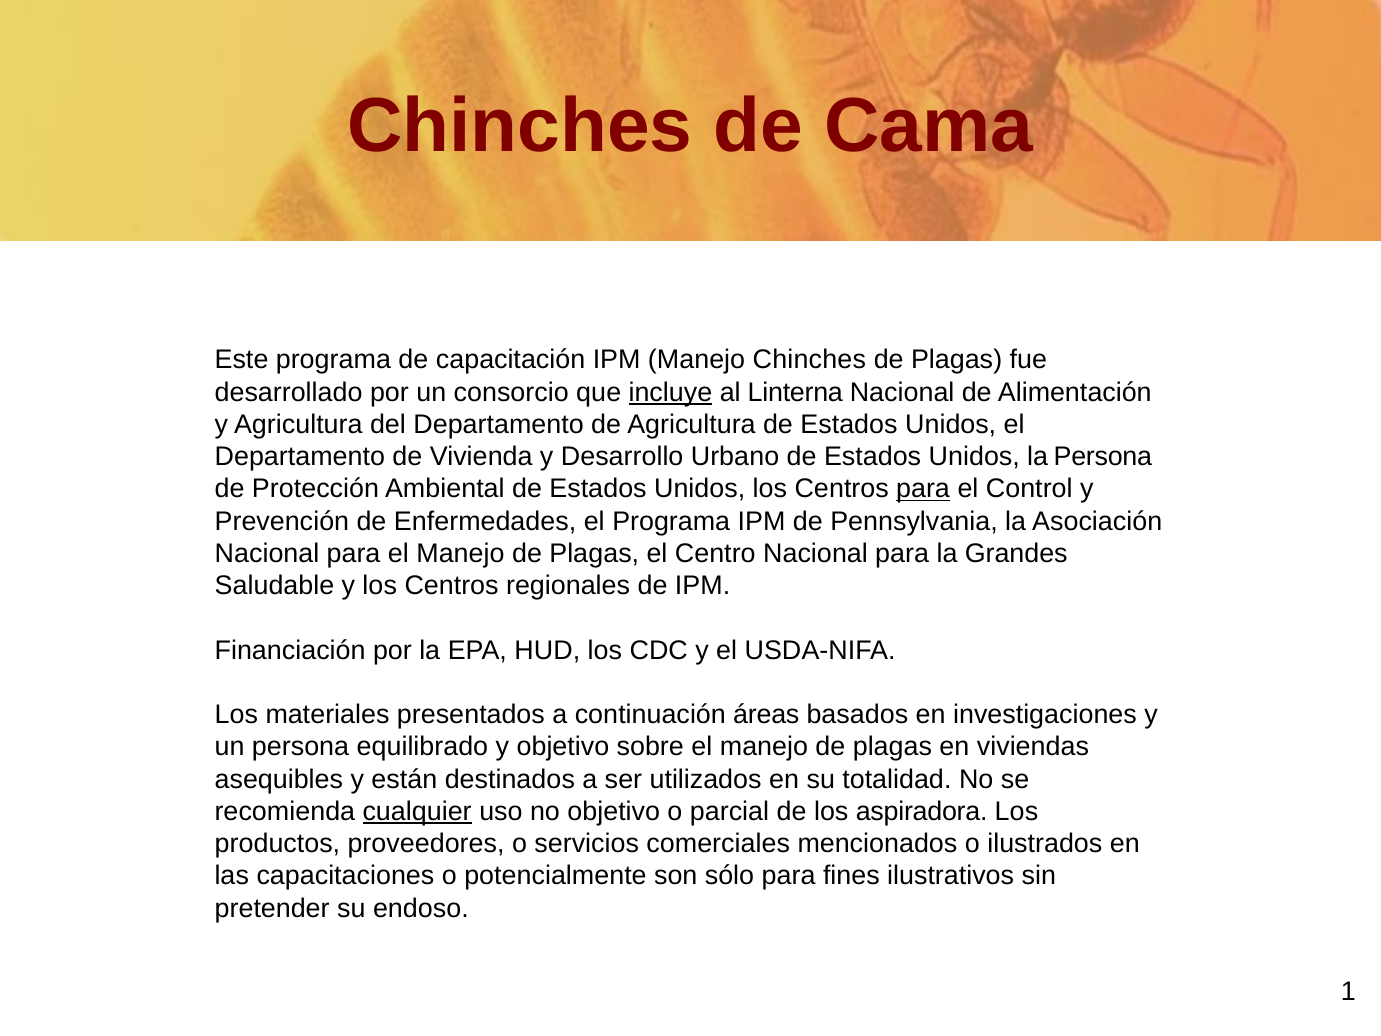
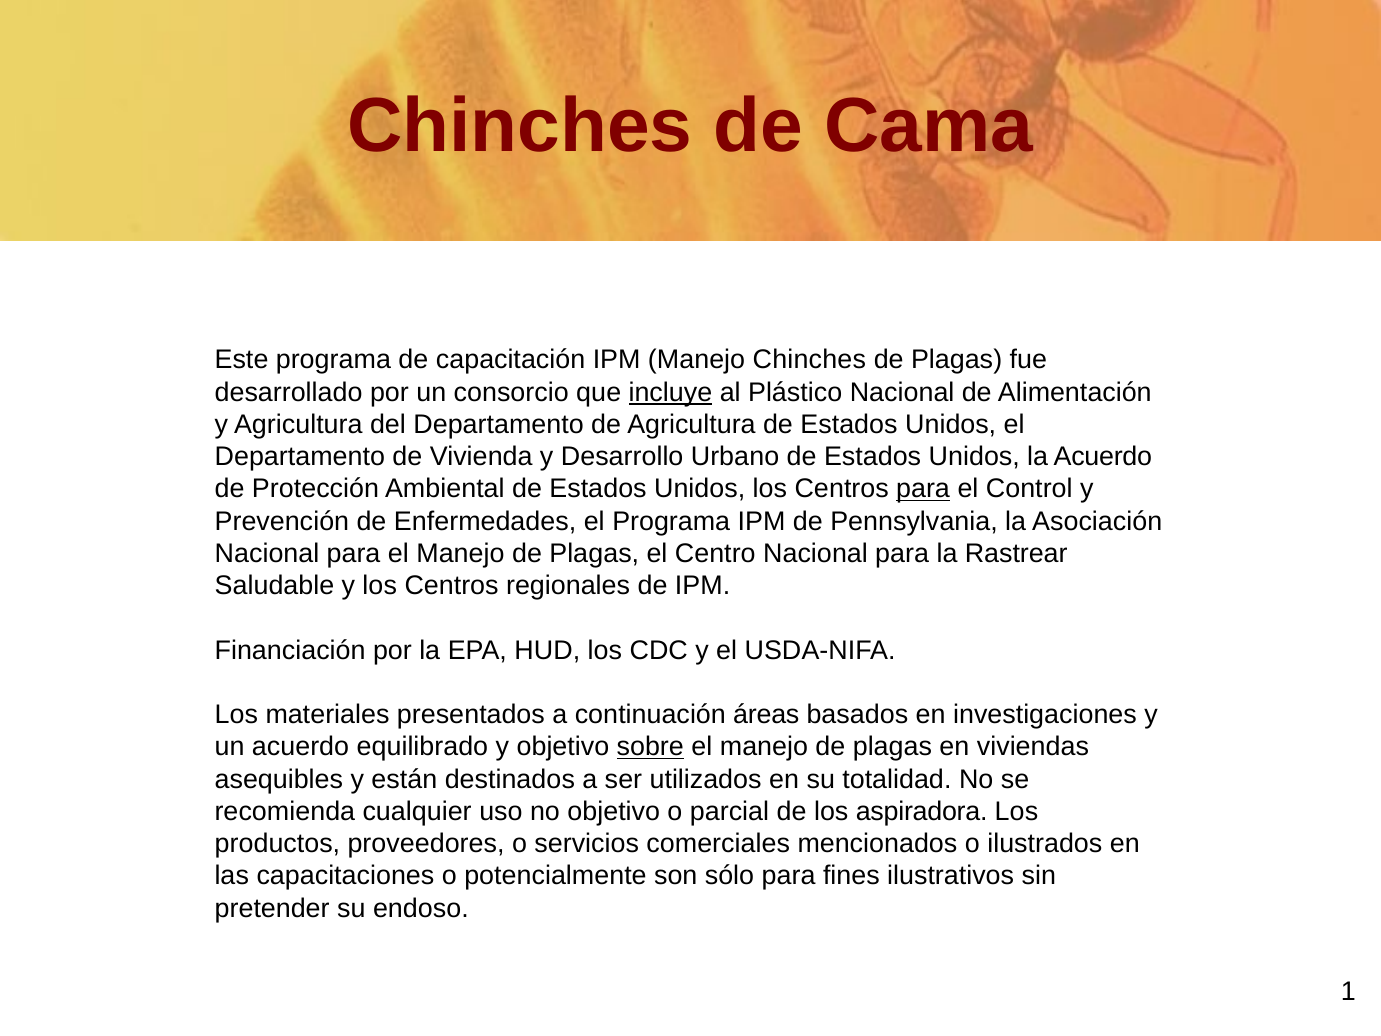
Linterna: Linterna -> Plástico
la Persona: Persona -> Acuerdo
Grandes: Grandes -> Rastrear
un persona: persona -> acuerdo
sobre underline: none -> present
cualquier underline: present -> none
